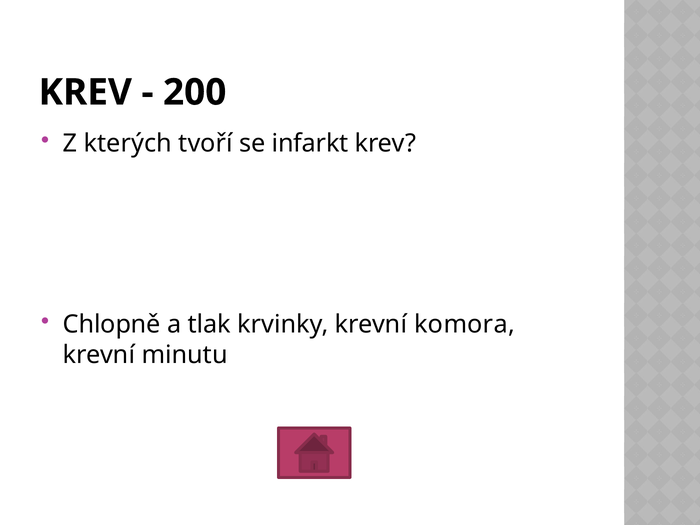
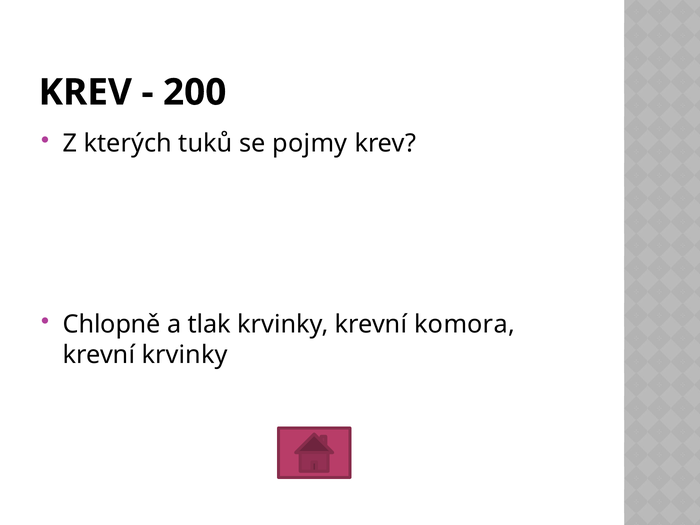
tvoří: tvoří -> tuků
infarkt: infarkt -> pojmy
krevní minutu: minutu -> krvinky
